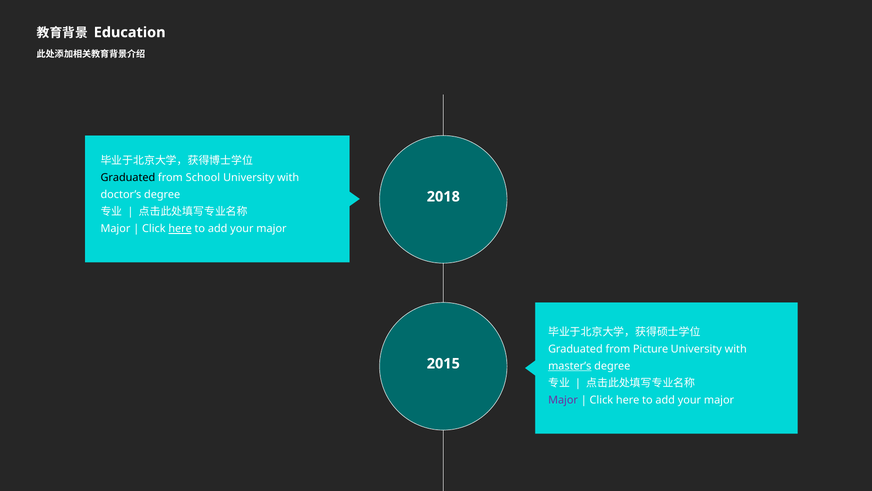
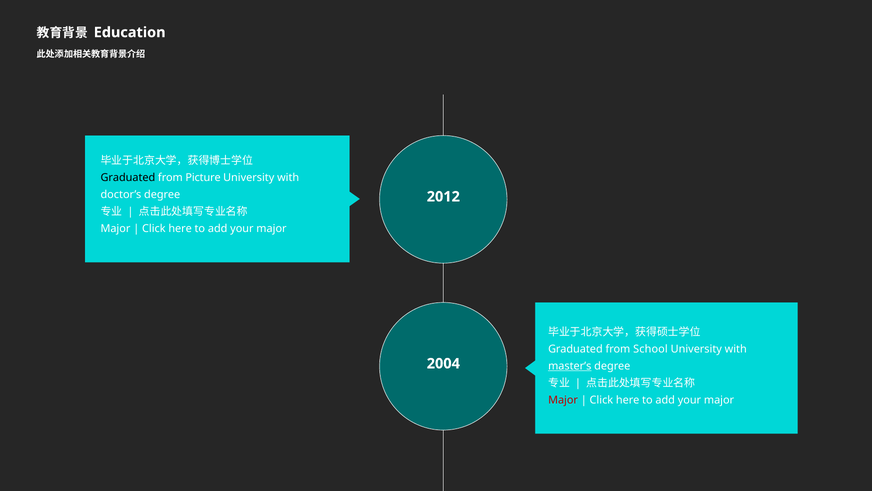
School: School -> Picture
2018: 2018 -> 2012
here at (180, 229) underline: present -> none
Picture: Picture -> School
2015: 2015 -> 2004
Major at (563, 400) colour: purple -> red
